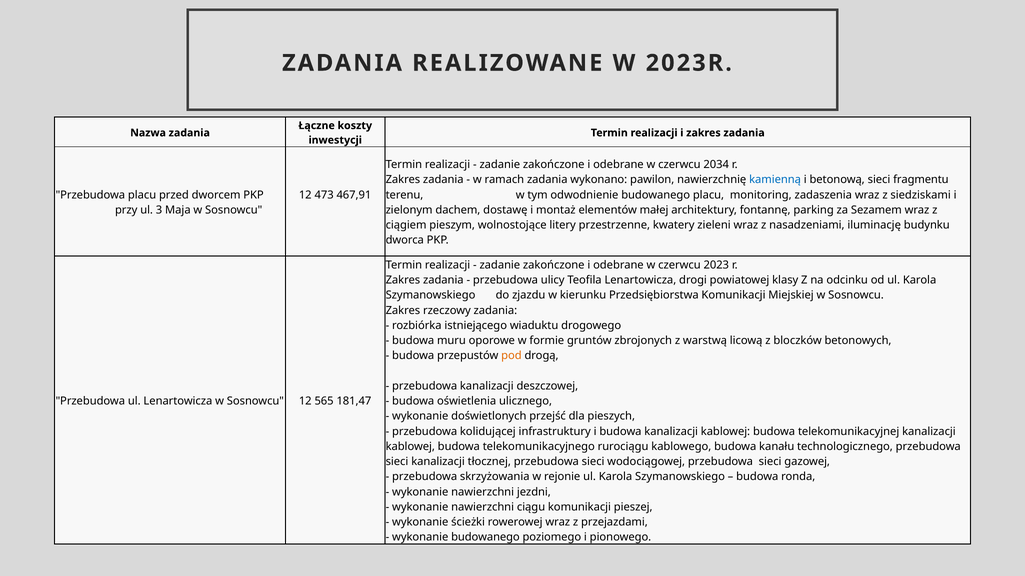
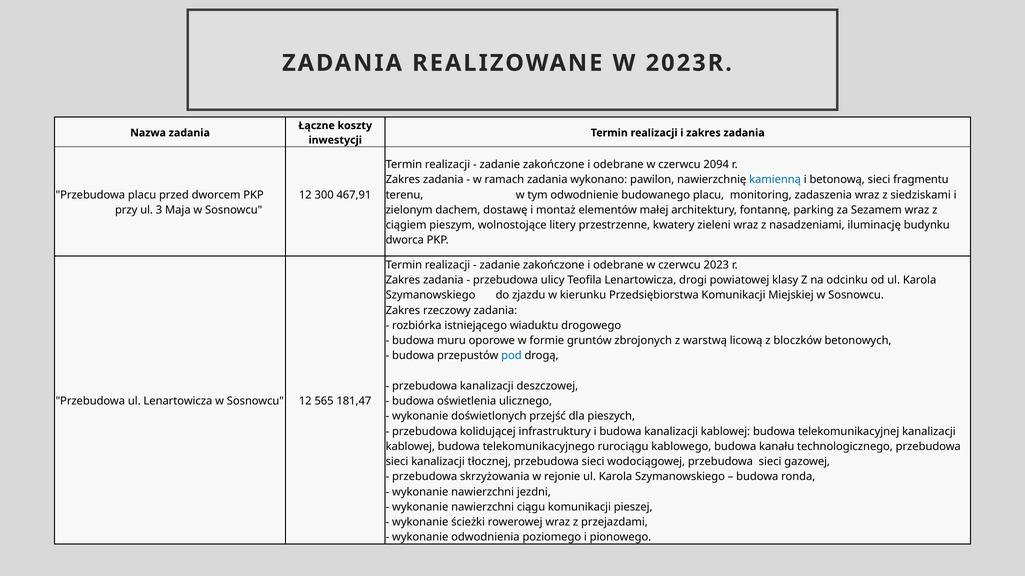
2034: 2034 -> 2094
473: 473 -> 300
pod colour: orange -> blue
wykonanie budowanego: budowanego -> odwodnienia
